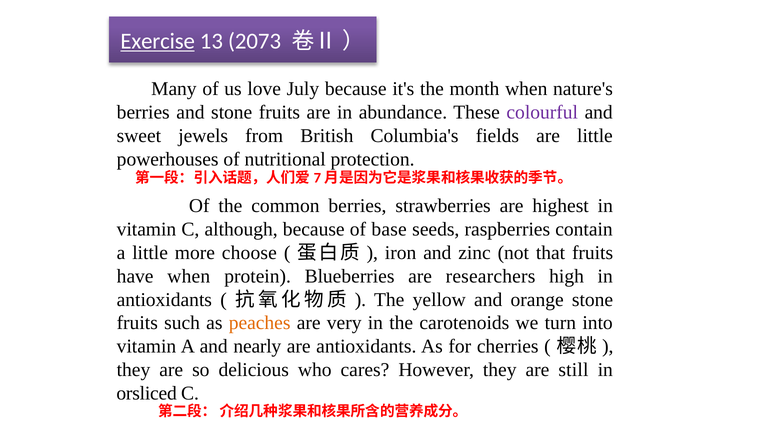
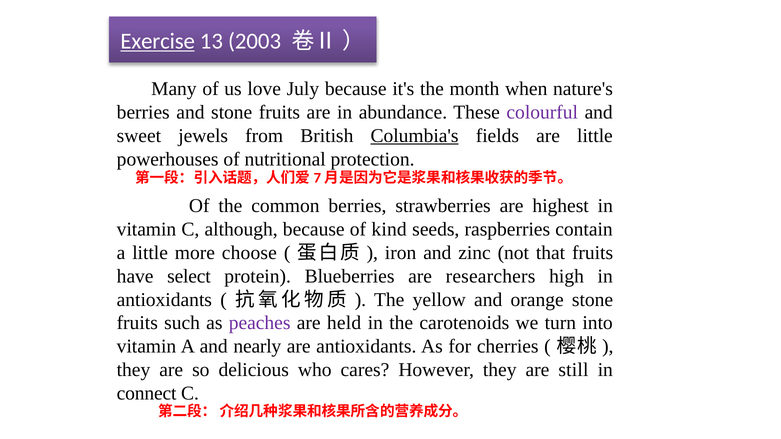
2073: 2073 -> 2003
Columbia's underline: none -> present
base: base -> kind
have when: when -> select
peaches colour: orange -> purple
very: very -> held
orsliced: orsliced -> connect
